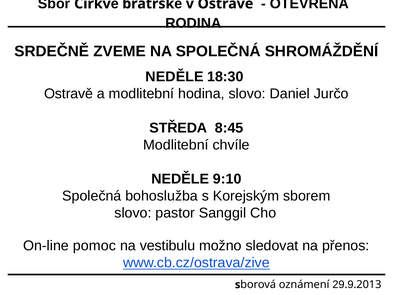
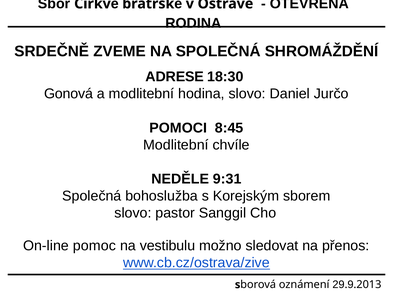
NEDĚLE at (175, 77): NEDĚLE -> ADRESE
Ostravě at (69, 94): Ostravě -> Gonová
STŘEDA: STŘEDA -> POMOCI
9:10: 9:10 -> 9:31
